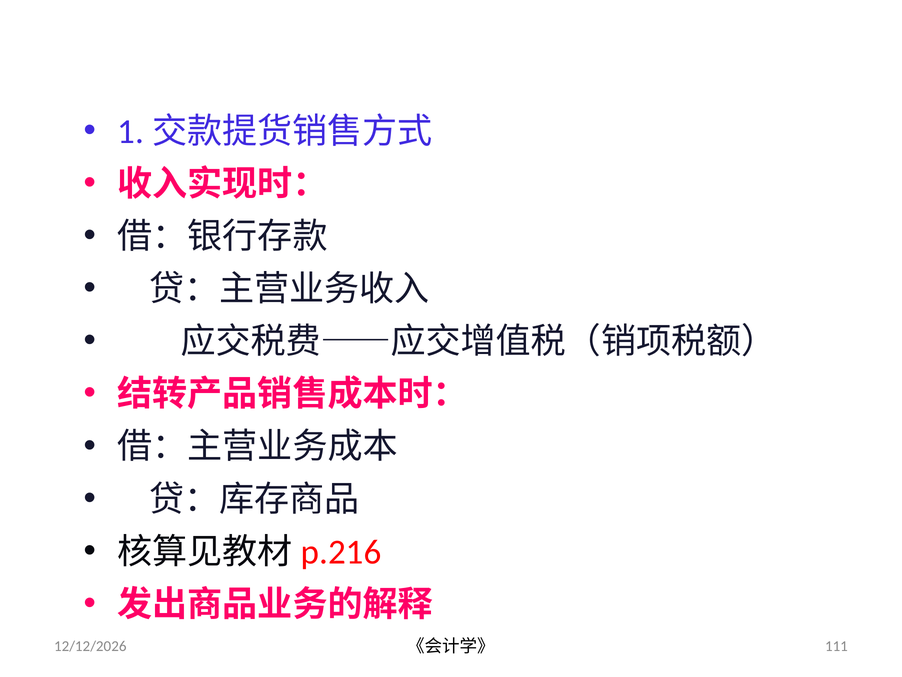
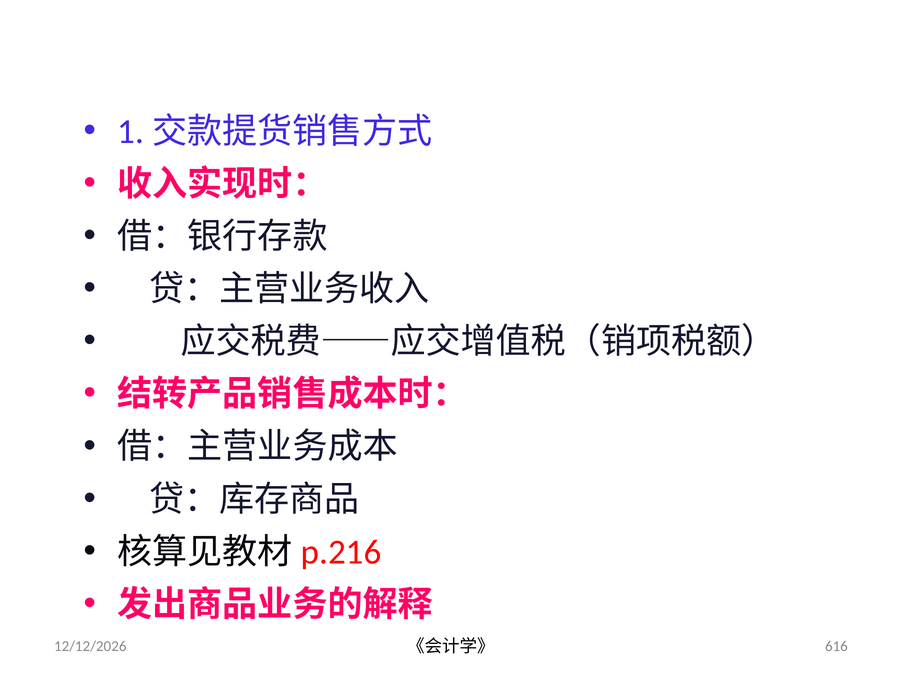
111: 111 -> 616
